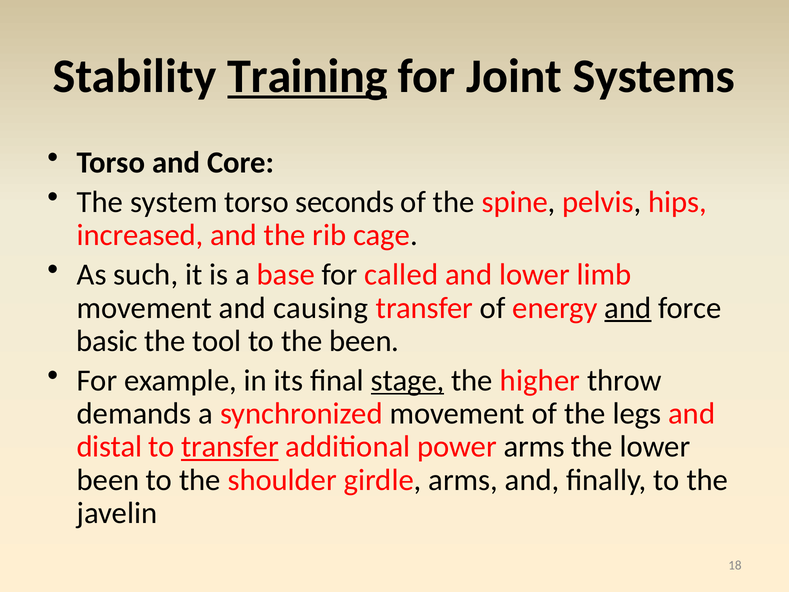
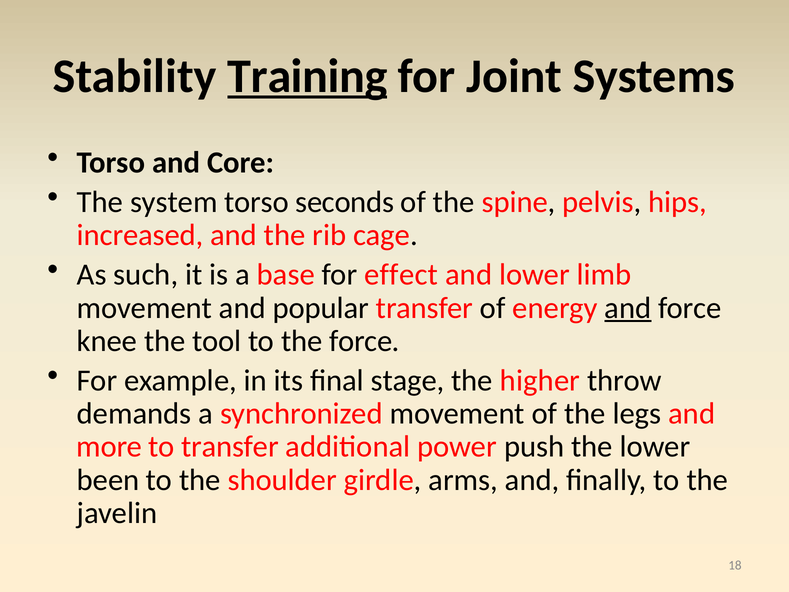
called: called -> effect
causing: causing -> popular
basic: basic -> knee
the been: been -> force
stage underline: present -> none
distal: distal -> more
transfer at (230, 447) underline: present -> none
power arms: arms -> push
